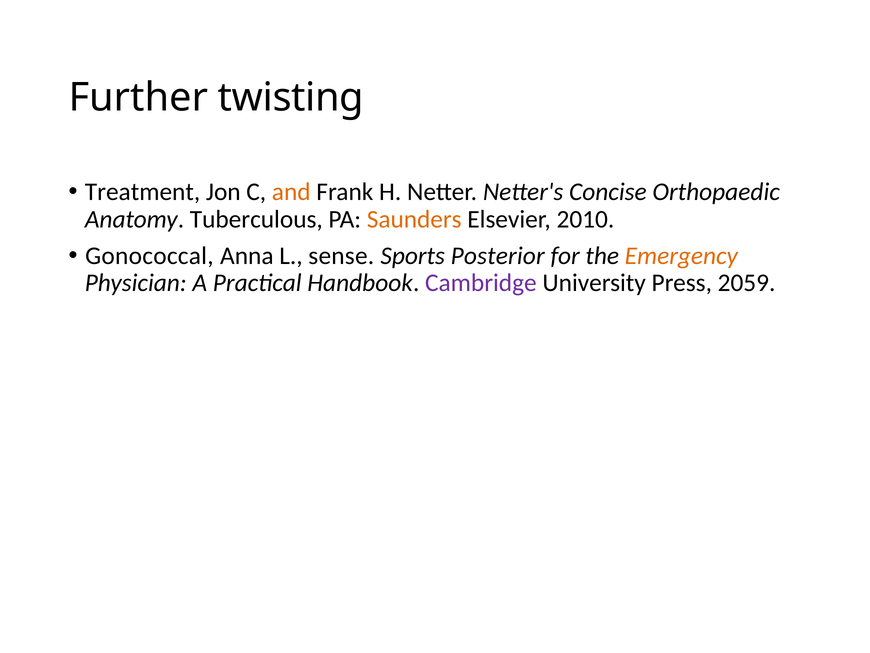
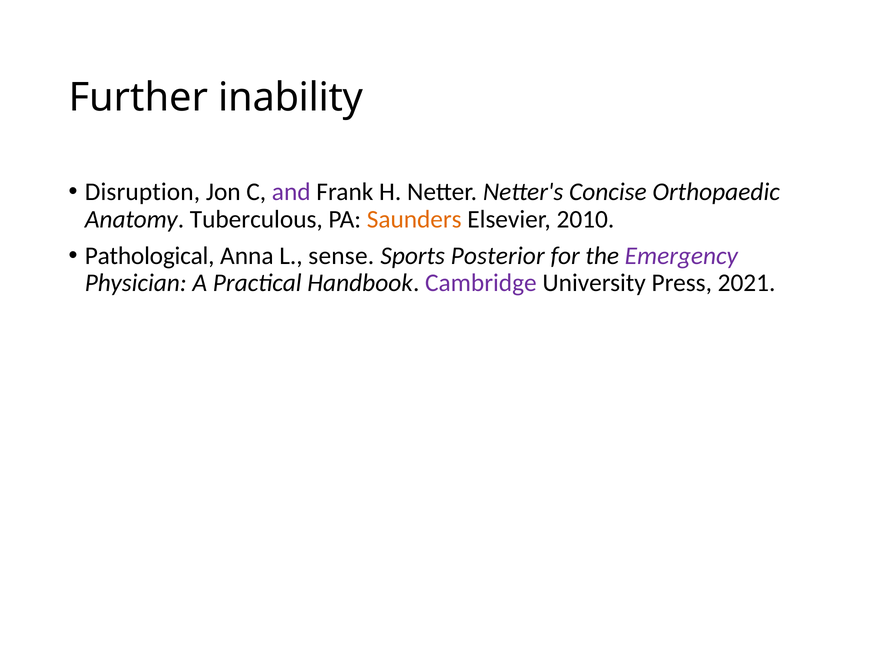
twisting: twisting -> inability
Treatment: Treatment -> Disruption
and colour: orange -> purple
Gonococcal: Gonococcal -> Pathological
Emergency colour: orange -> purple
2059: 2059 -> 2021
